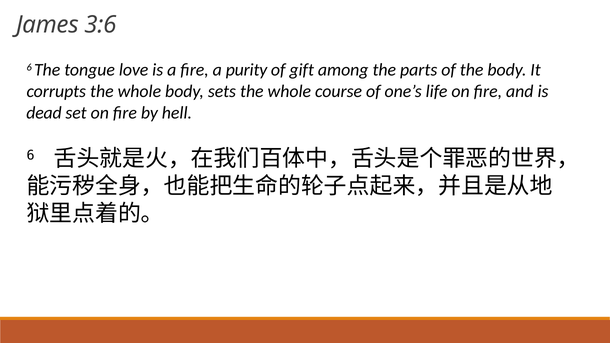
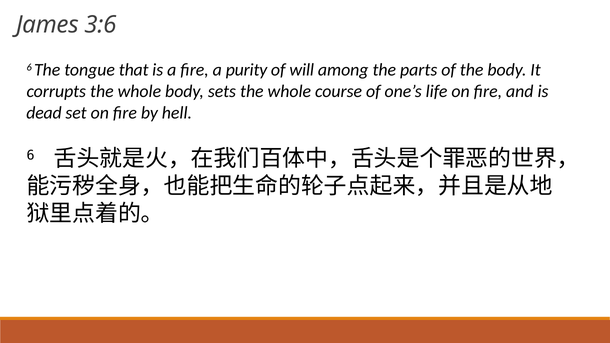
love: love -> that
gift: gift -> will
